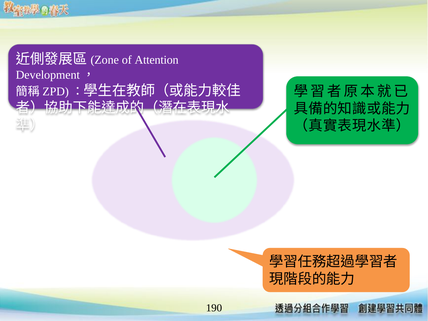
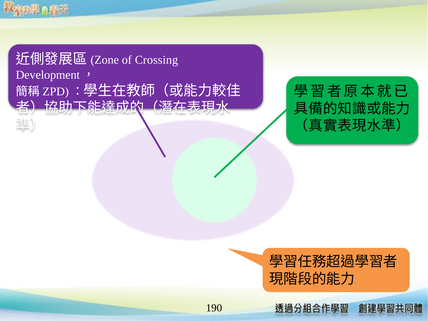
Attention: Attention -> Crossing
